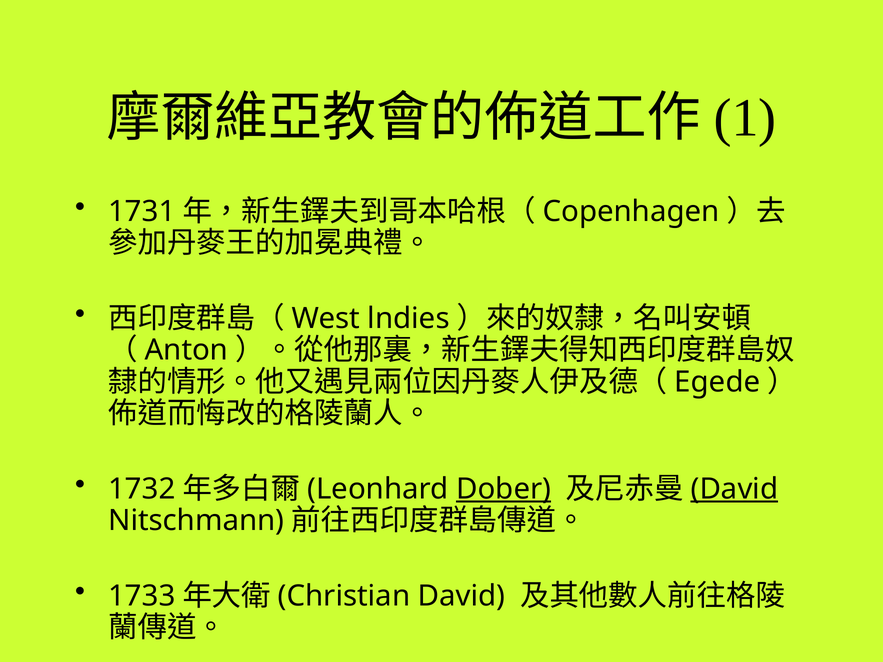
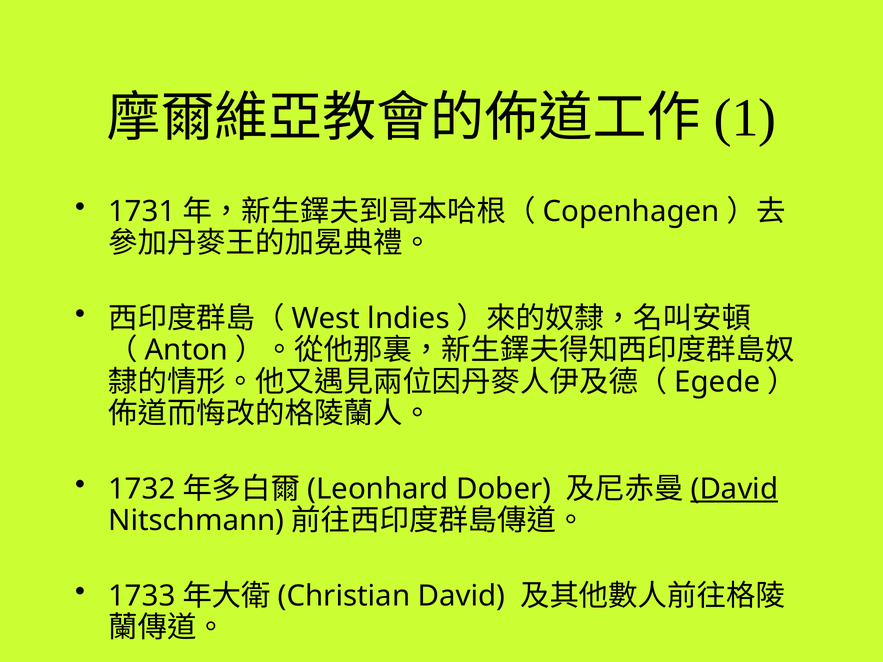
Dober underline: present -> none
